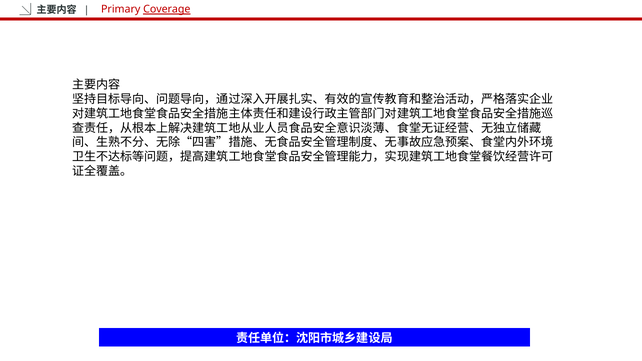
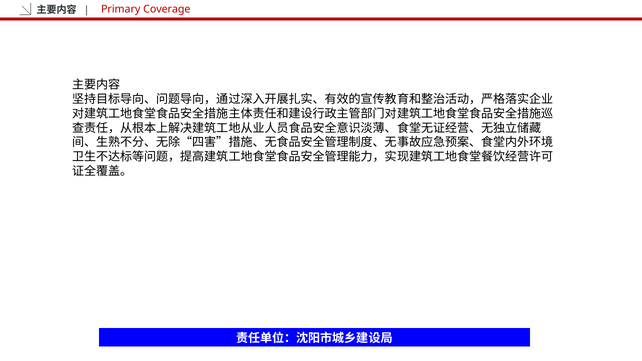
Coverage underline: present -> none
